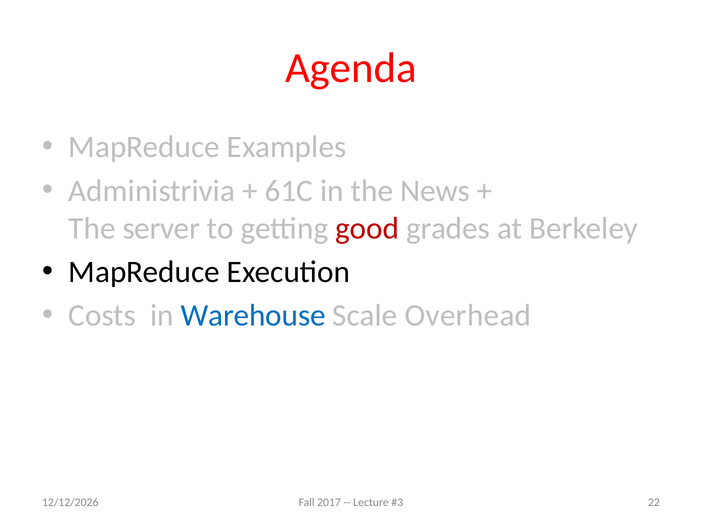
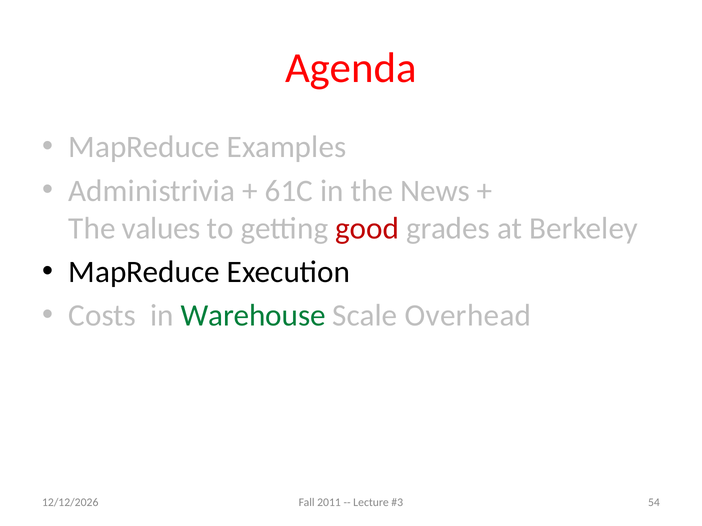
server: server -> values
Warehouse colour: blue -> green
2017: 2017 -> 2011
22: 22 -> 54
